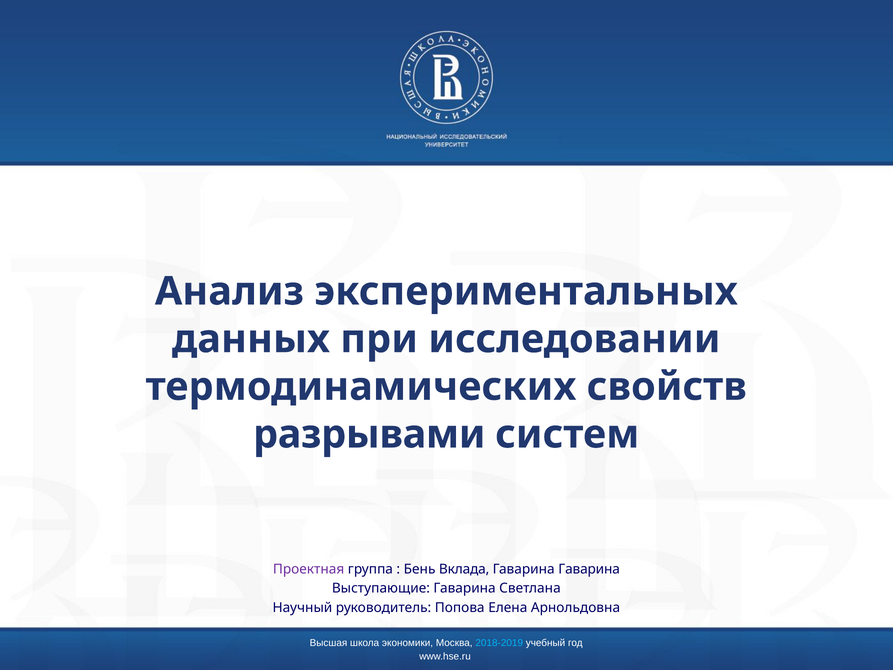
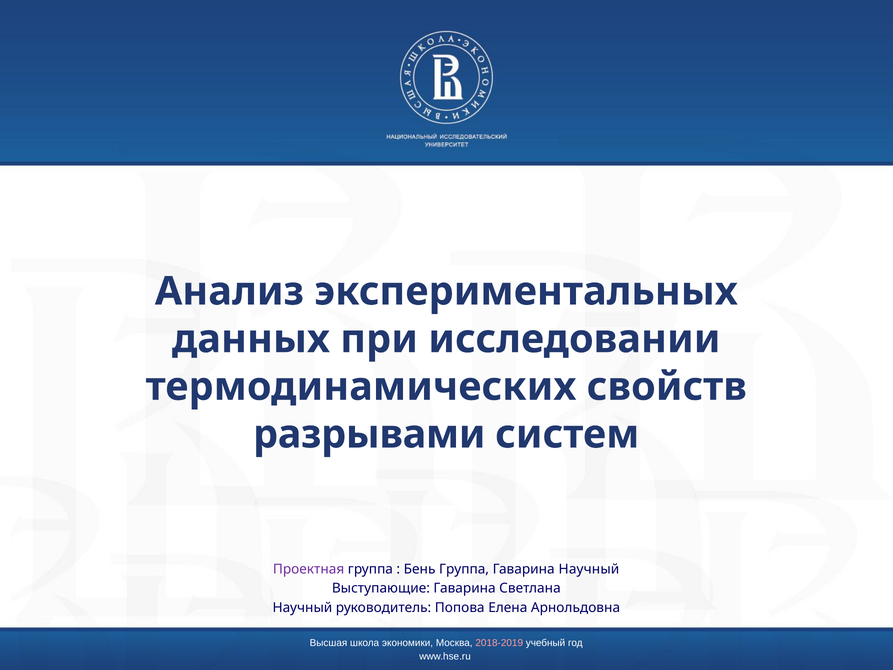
Бень Вклада: Вклада -> Группа
Гаварина Гаварина: Гаварина -> Научный
2018-2019 colour: light blue -> pink
